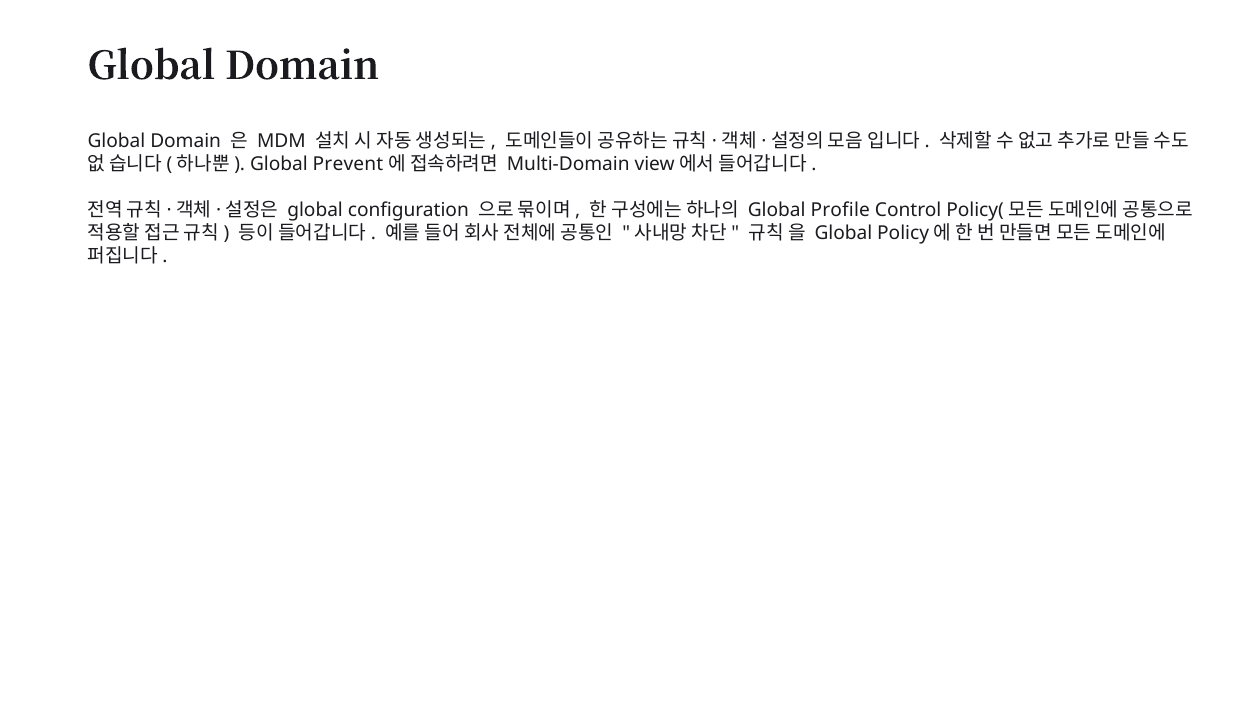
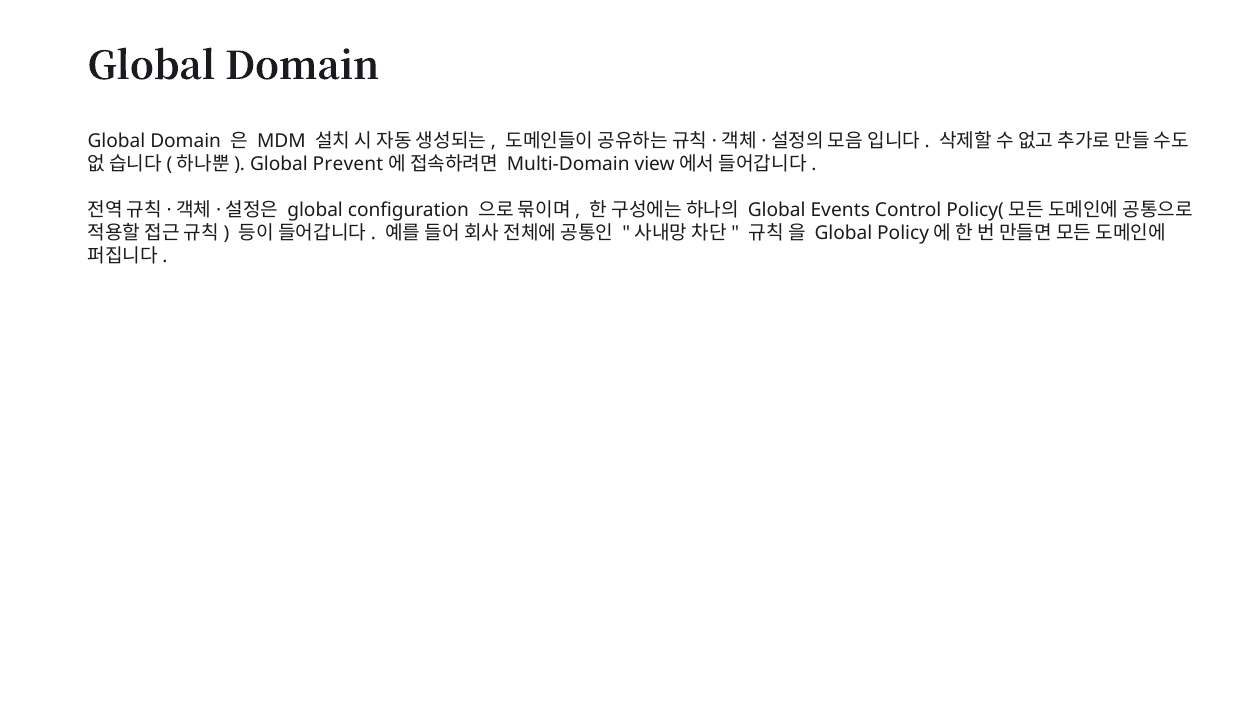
Profile: Profile -> Events
